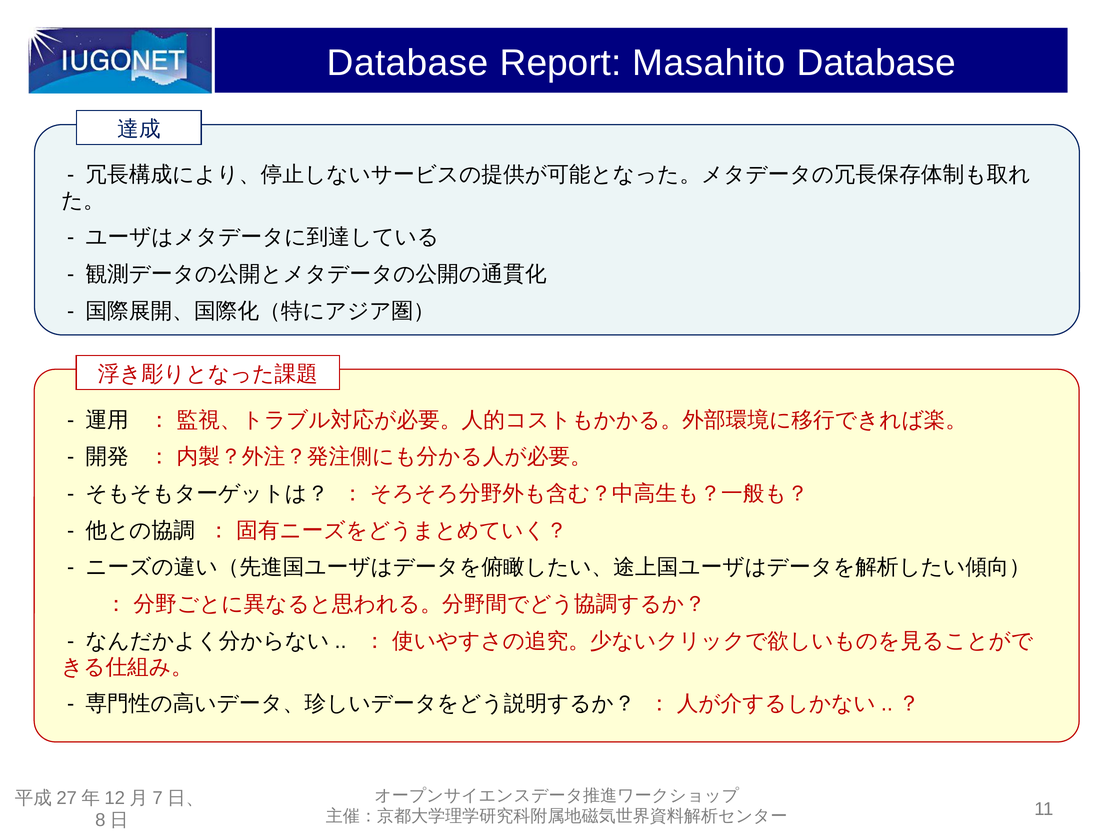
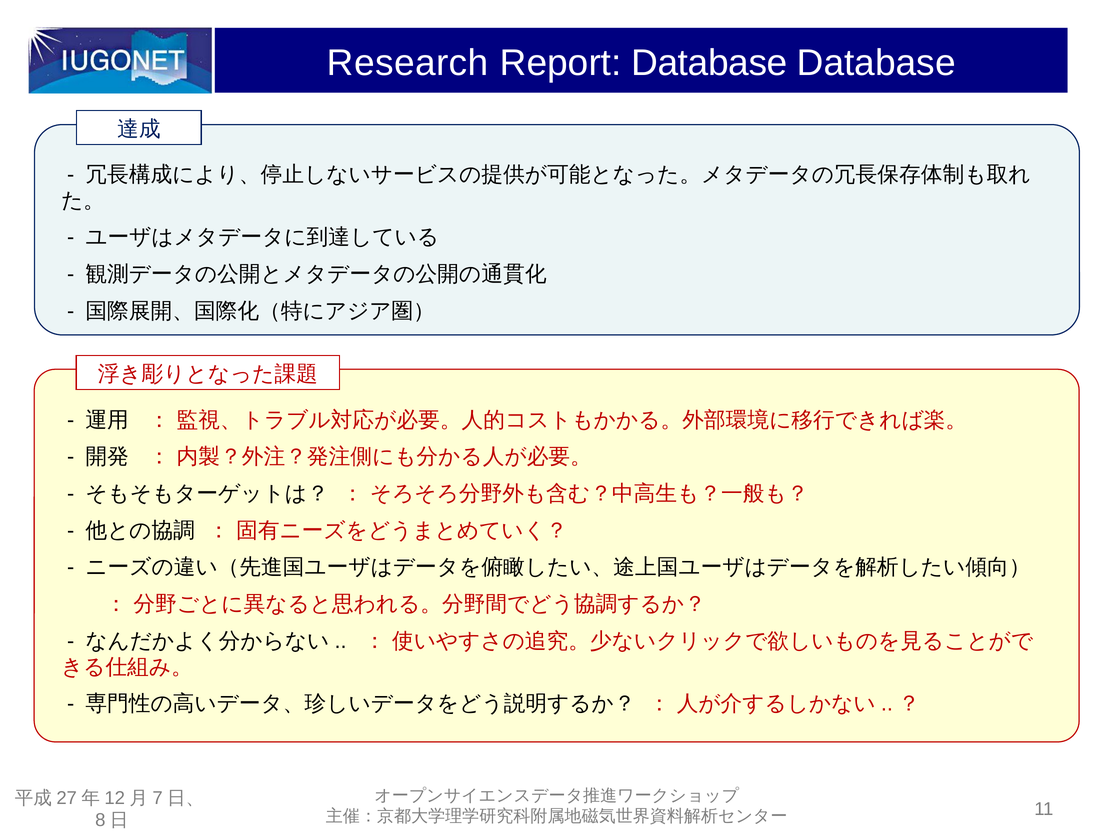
Database at (408, 63): Database -> Research
Report Masahito: Masahito -> Database
